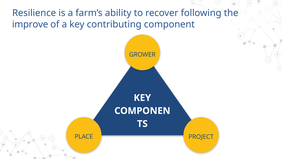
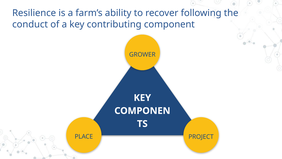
improve: improve -> conduct
